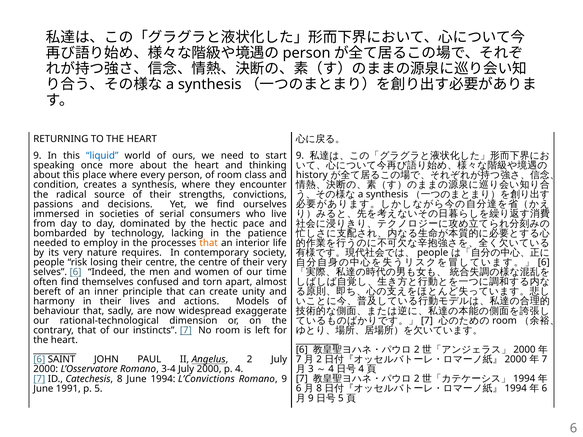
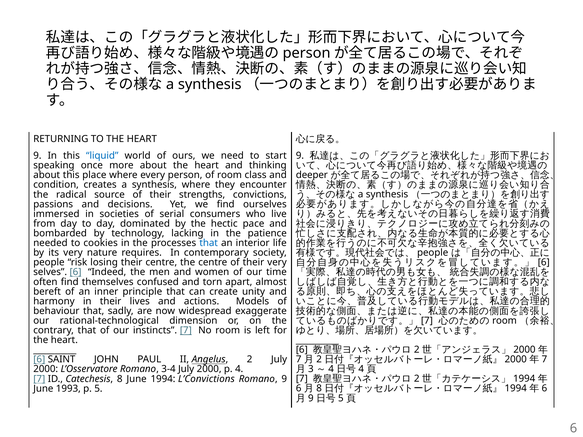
history: history -> deeper
employ: employ -> cookies
that at (209, 243) colour: orange -> blue
1991: 1991 -> 1993
